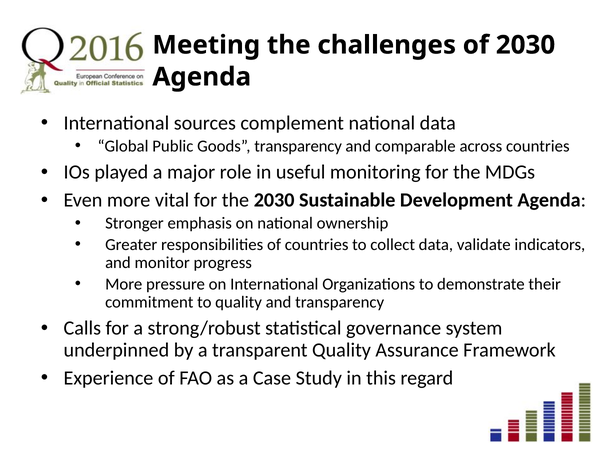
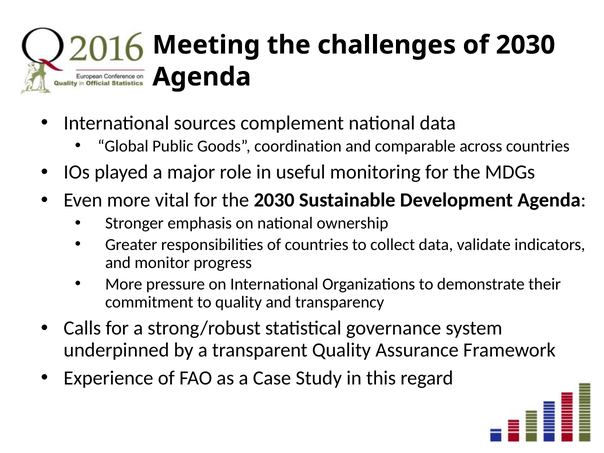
Goods transparency: transparency -> coordination
